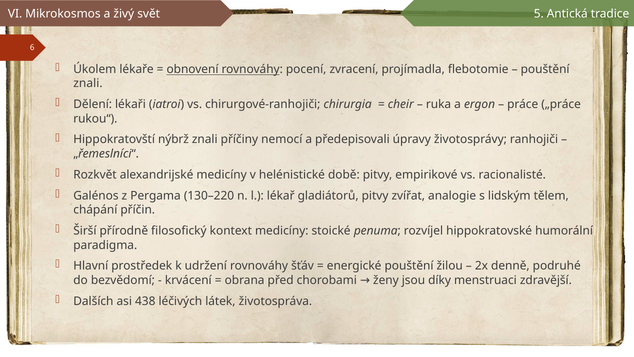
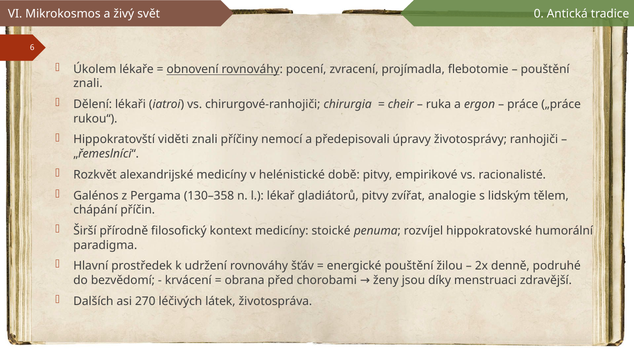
5: 5 -> 0
nýbrž: nýbrž -> viděti
130–220: 130–220 -> 130–358
438: 438 -> 270
